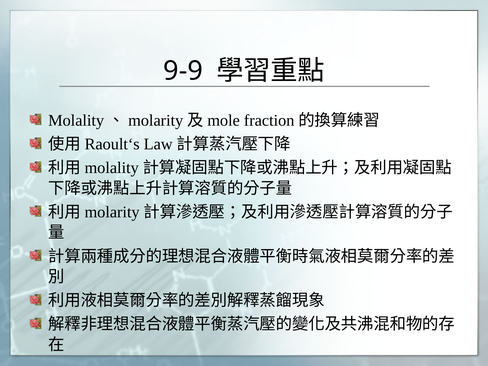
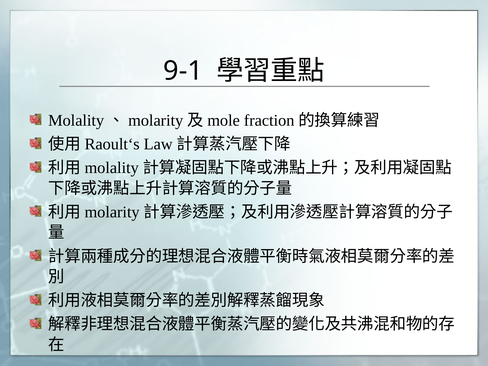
9-9: 9-9 -> 9-1
